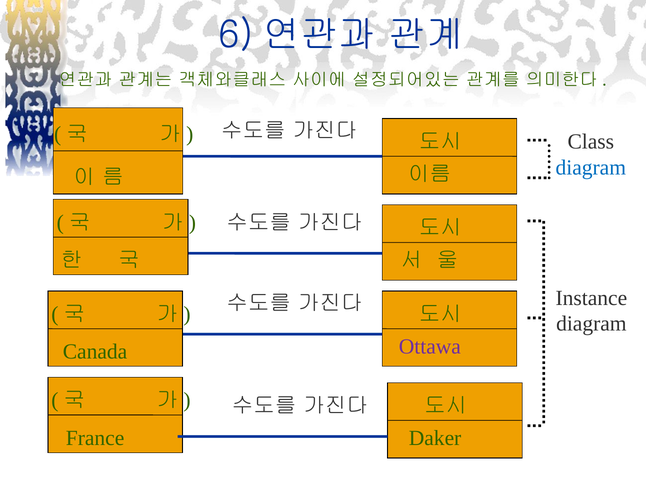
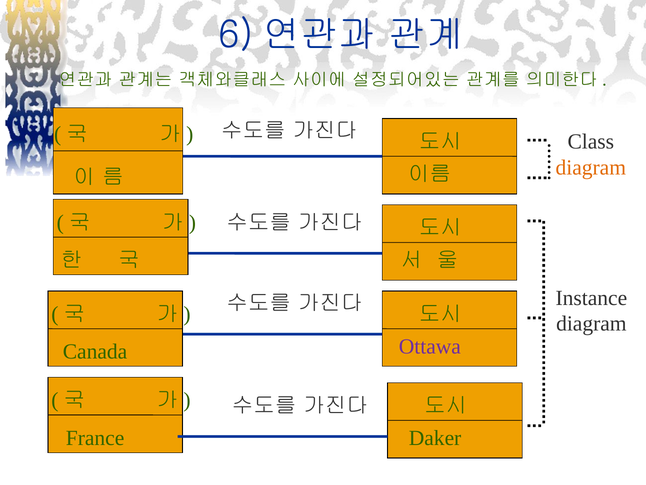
diagram at (591, 167) colour: blue -> orange
